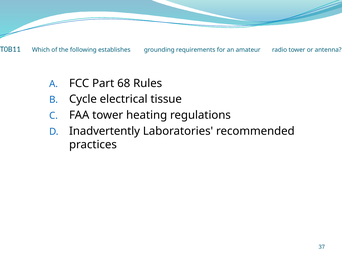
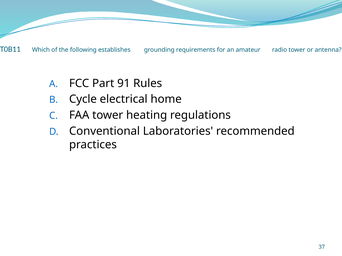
68: 68 -> 91
tissue: tissue -> home
Inadvertently: Inadvertently -> Conventional
